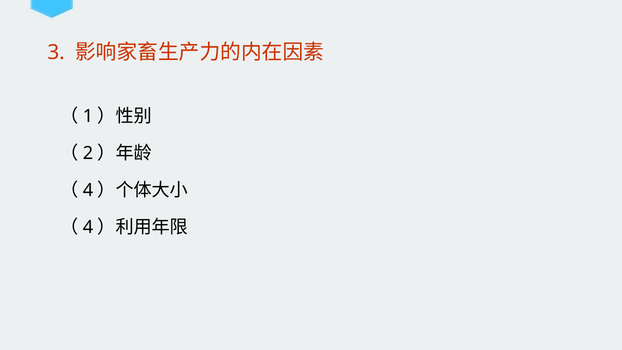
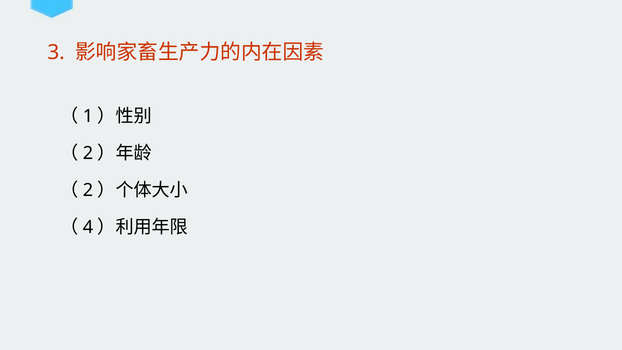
4 at (88, 190): 4 -> 2
